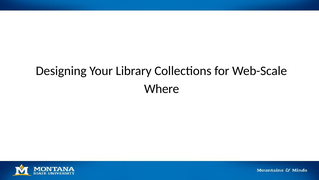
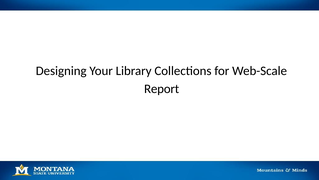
Where: Where -> Report
